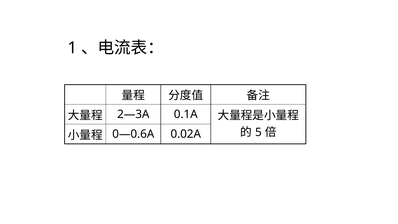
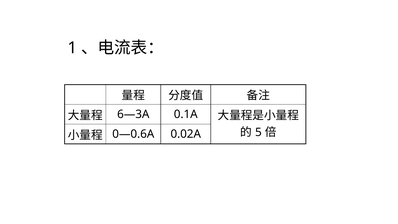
2—3A: 2—3A -> 6—3A
